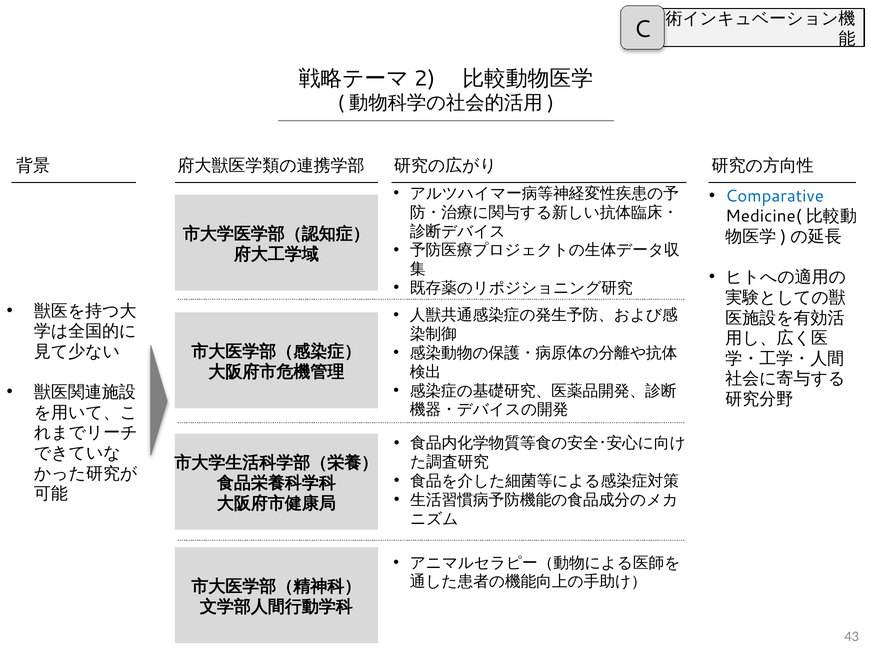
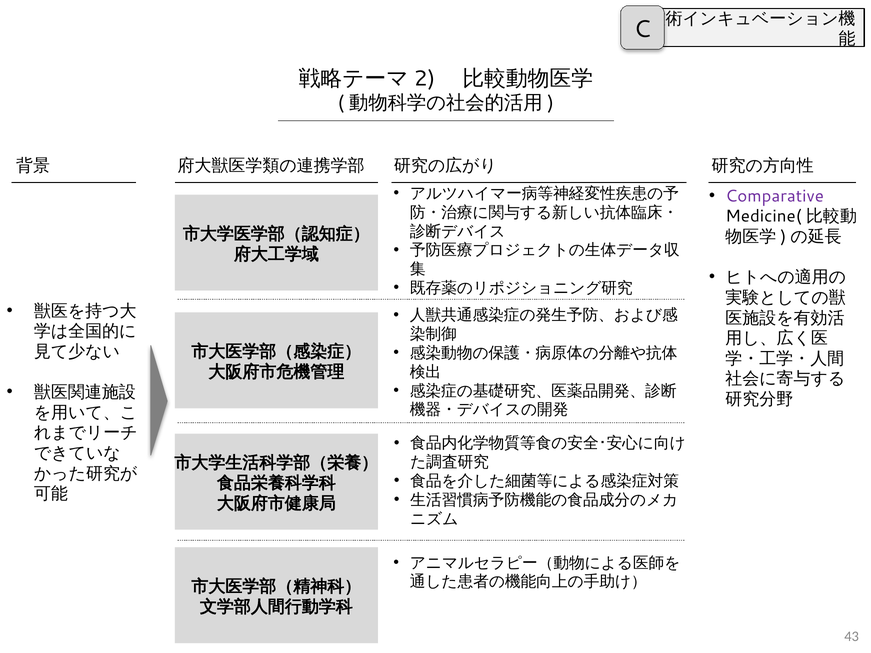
Comparative colour: blue -> purple
